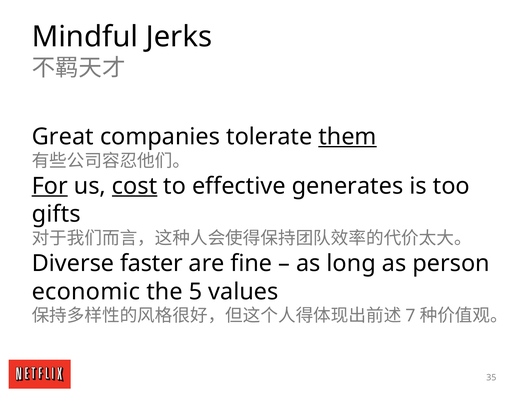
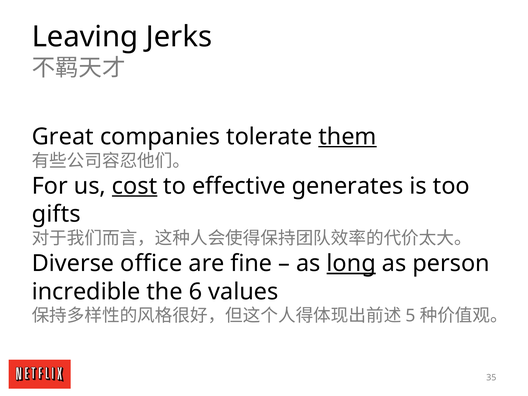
Mindful: Mindful -> Leaving
For underline: present -> none
faster: faster -> office
long underline: none -> present
economic: economic -> incredible
5: 5 -> 6
7: 7 -> 5
